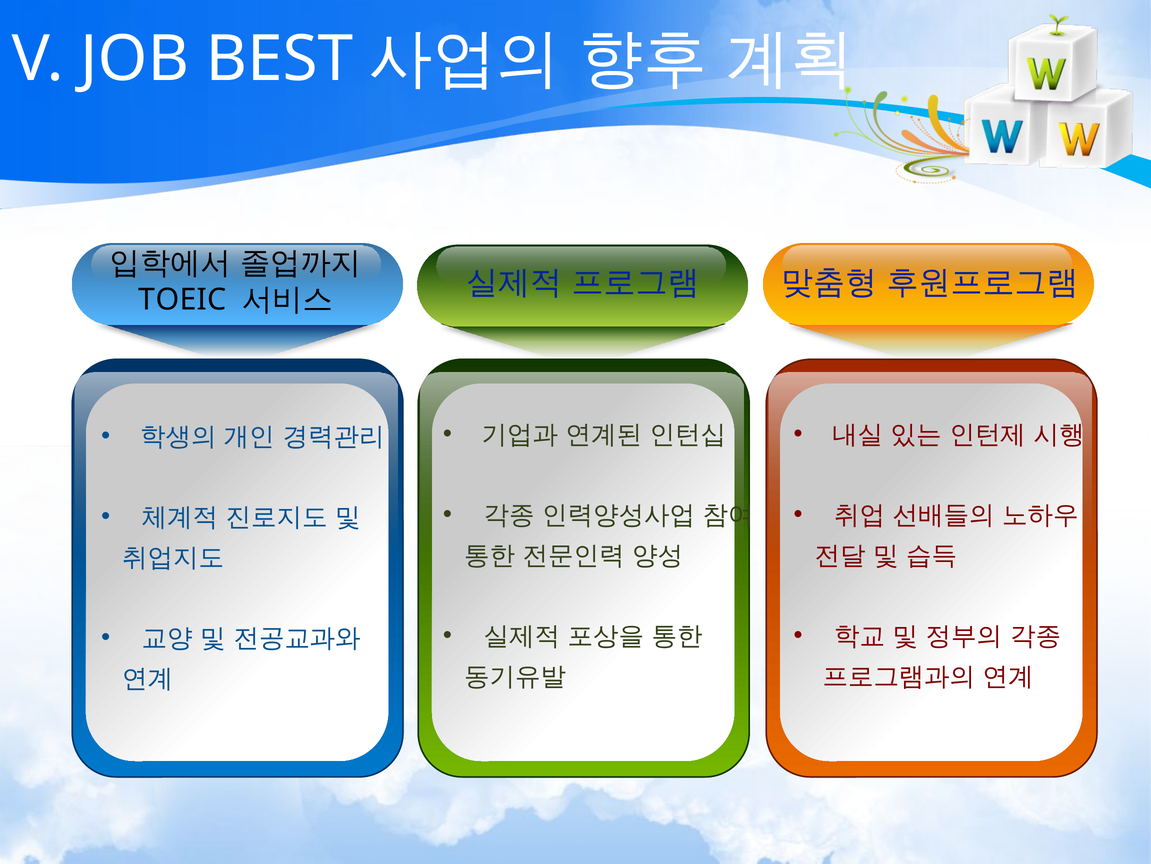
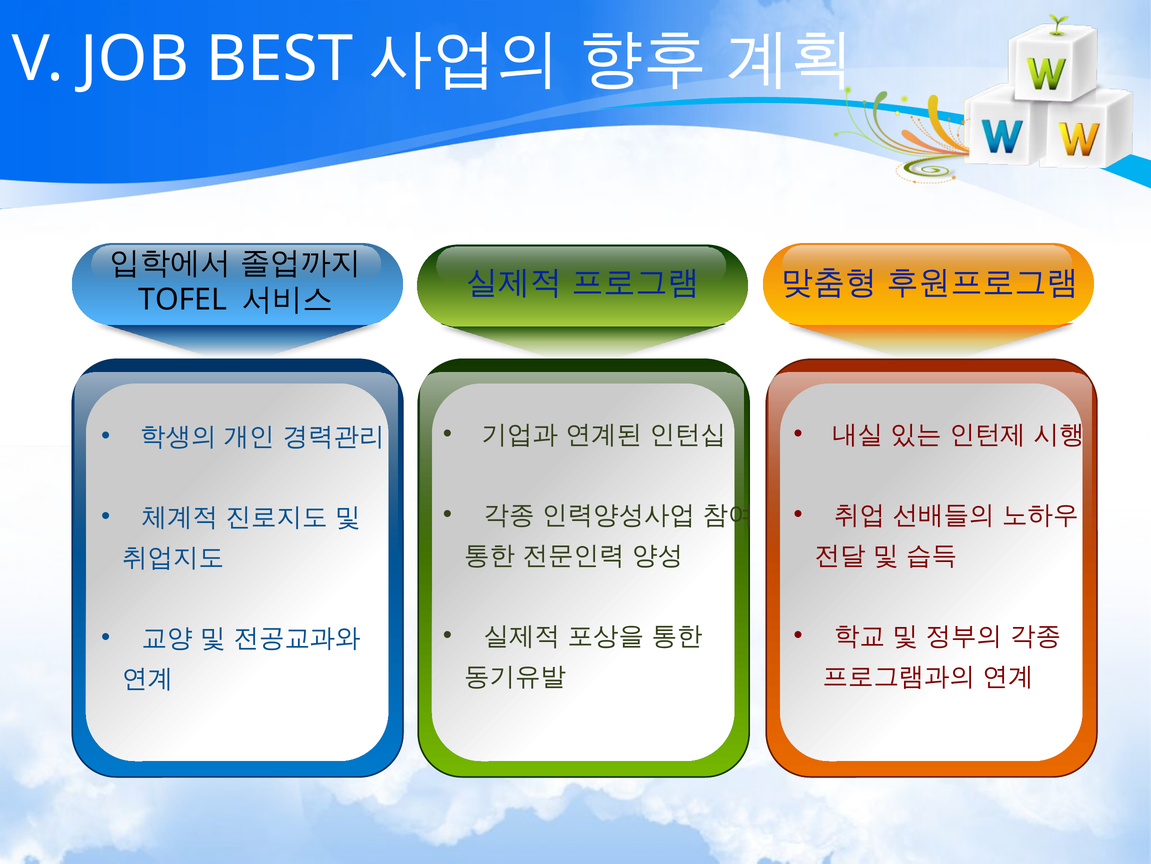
TOEIC: TOEIC -> TOFEL
